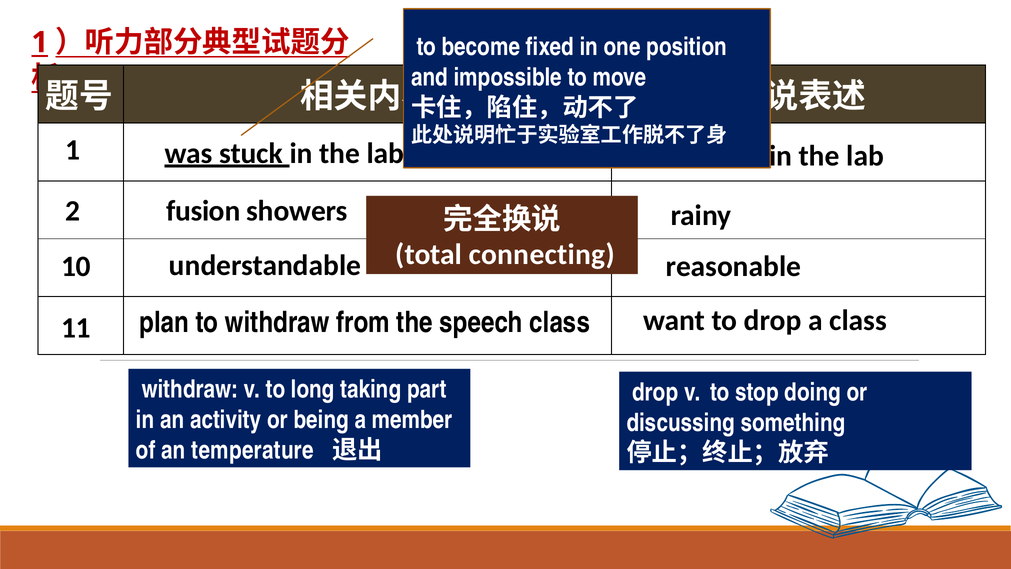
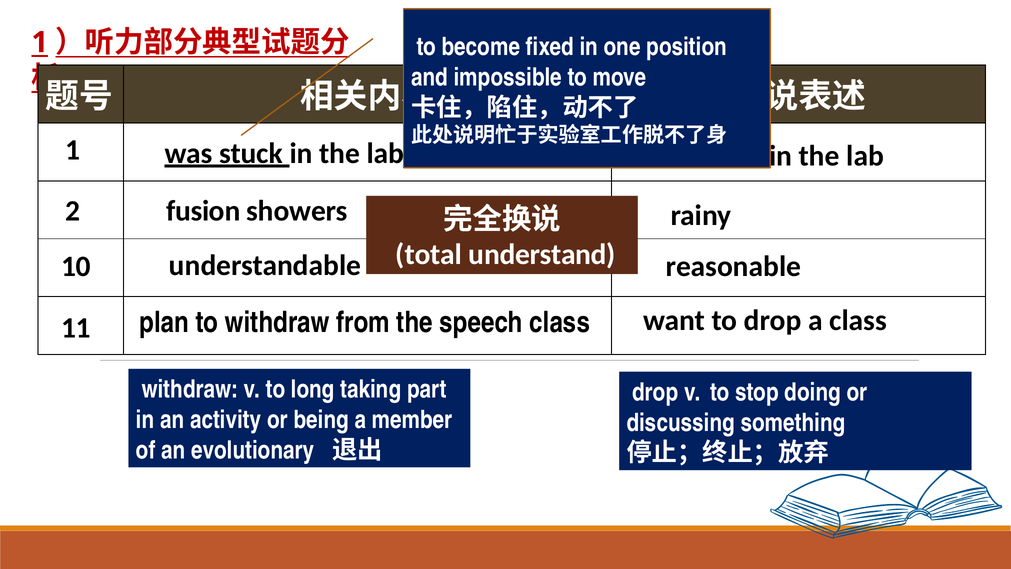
connecting: connecting -> understand
temperature: temperature -> evolutionary
